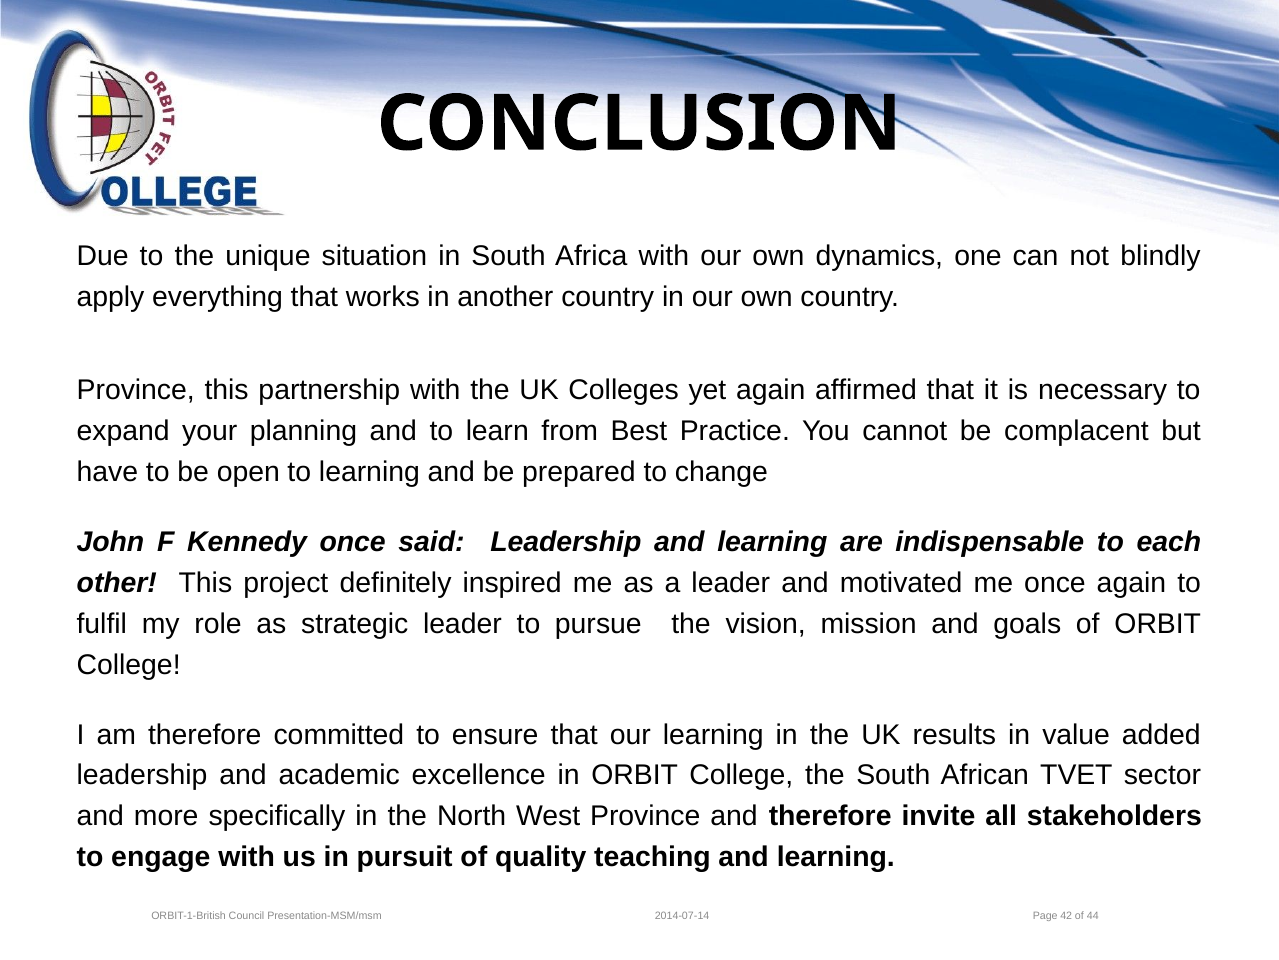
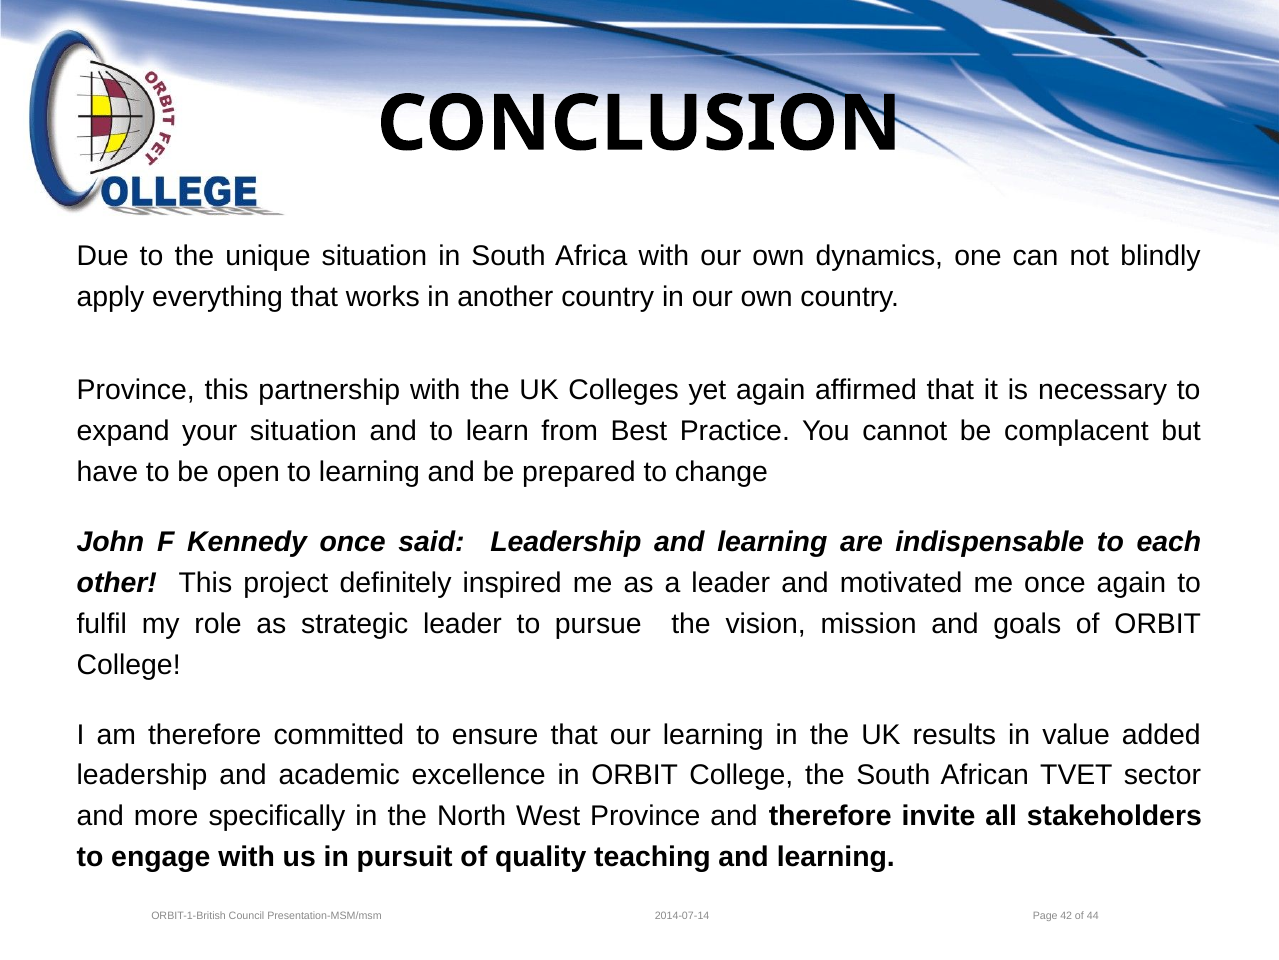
your planning: planning -> situation
